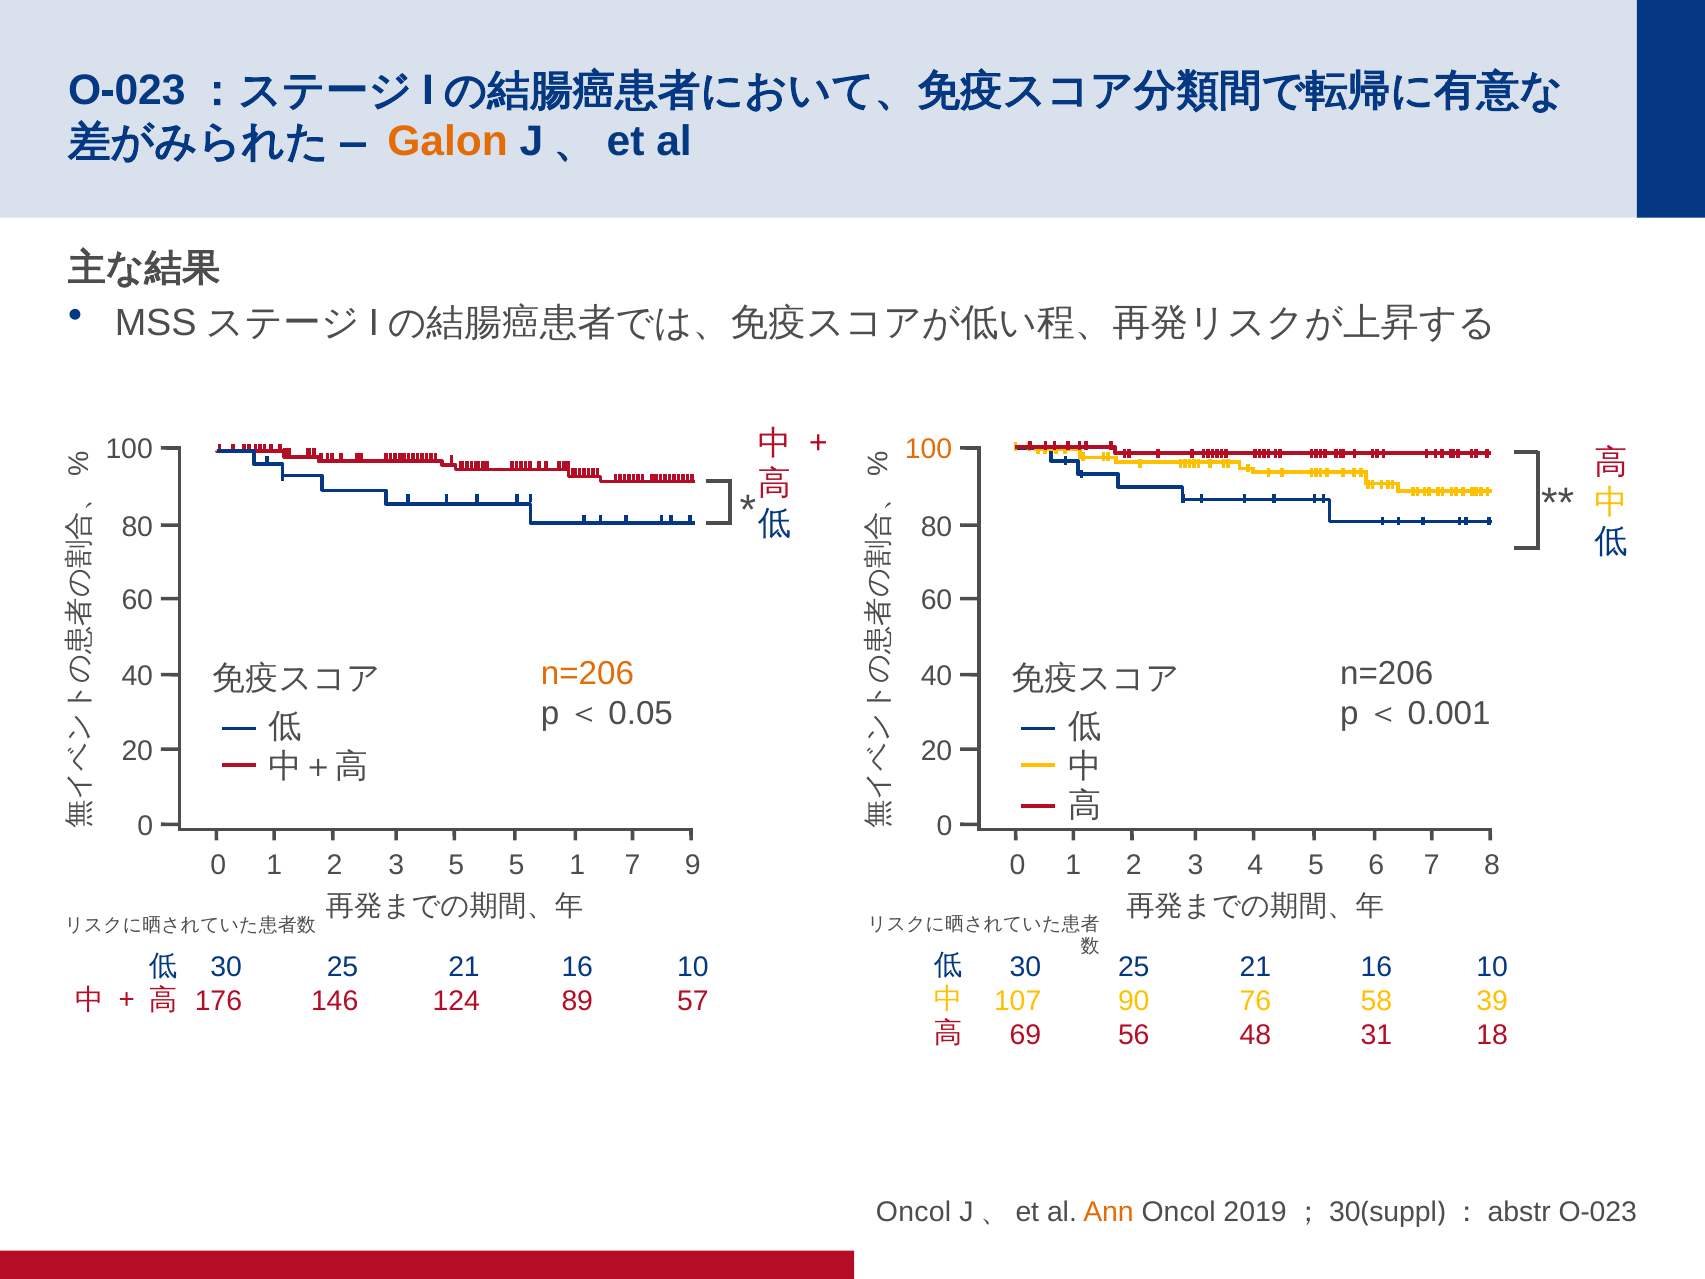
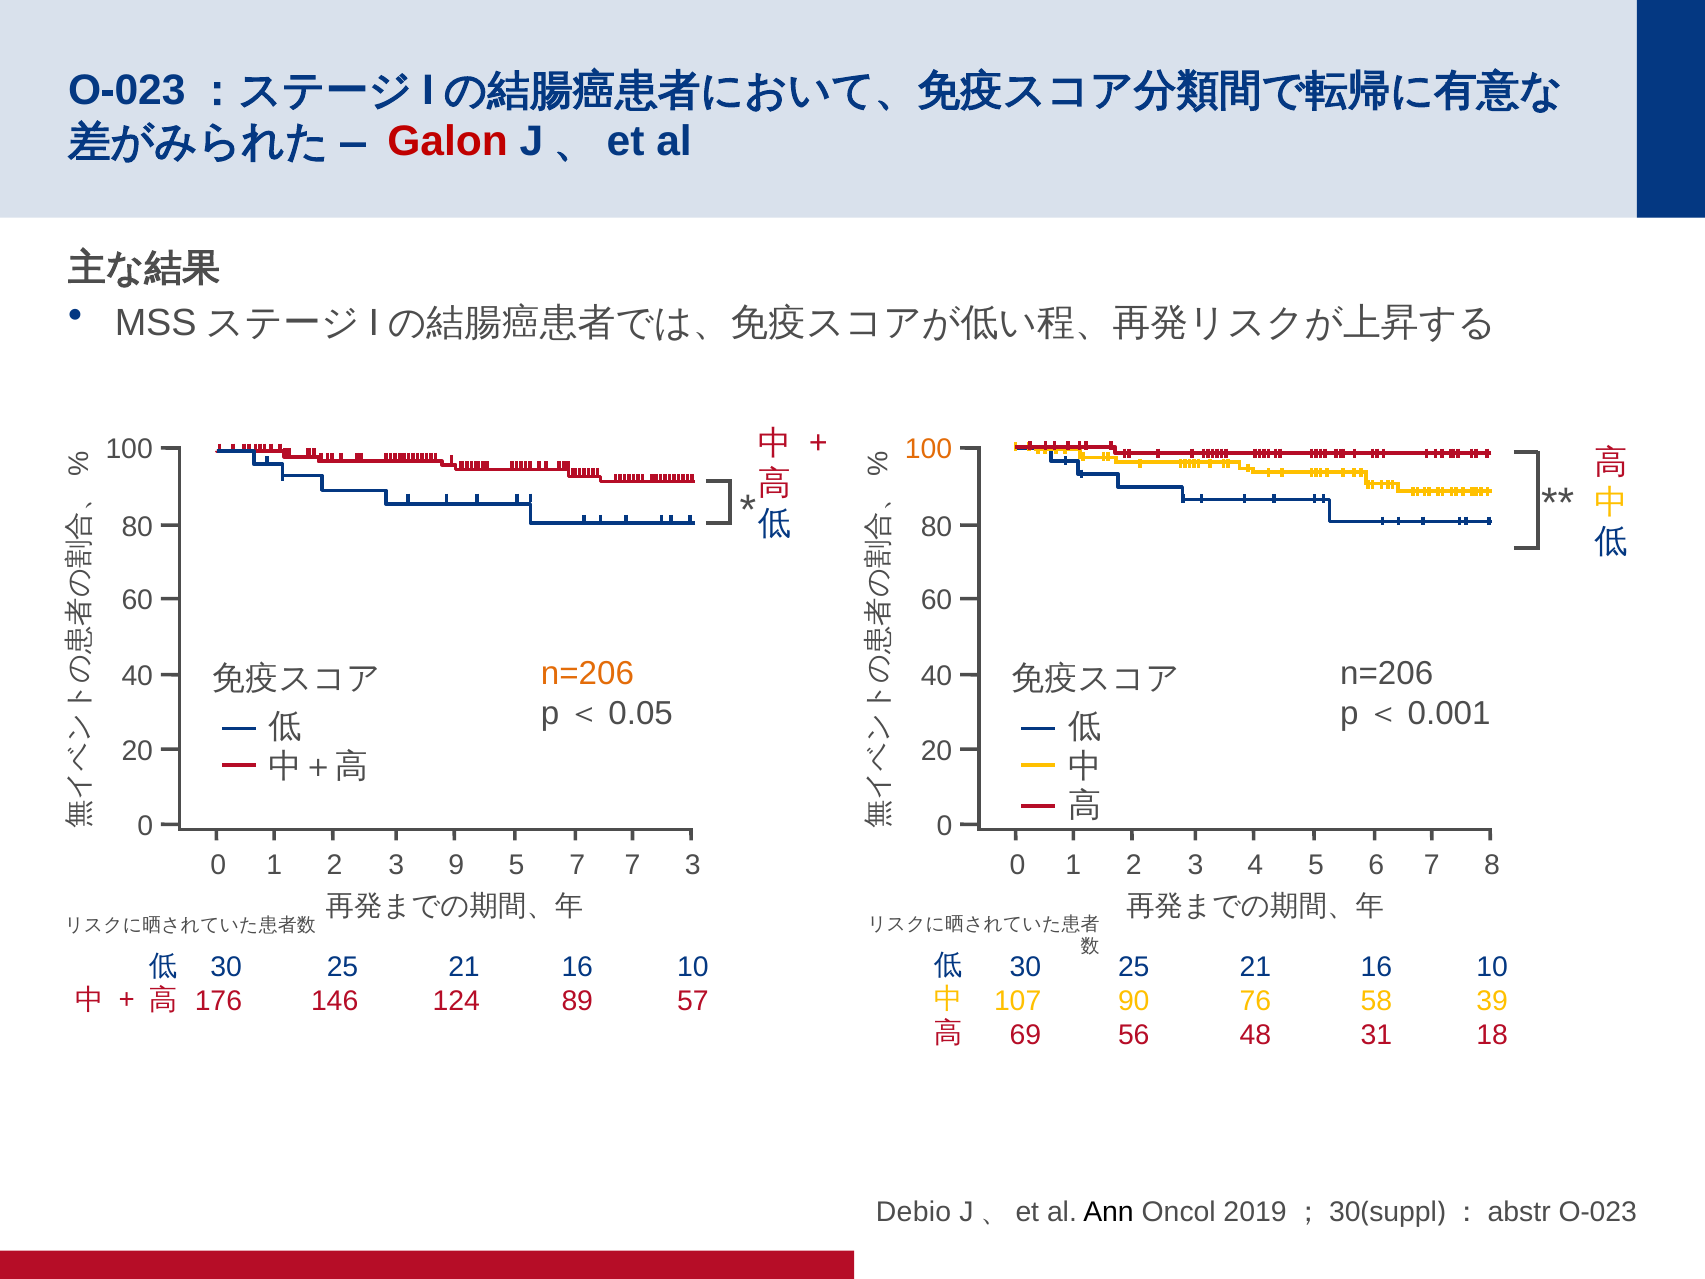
Galon colour: orange -> red
3 5: 5 -> 9
5 1: 1 -> 7
7 9: 9 -> 3
Oncol at (914, 1212): Oncol -> Debio
Ann colour: orange -> black
